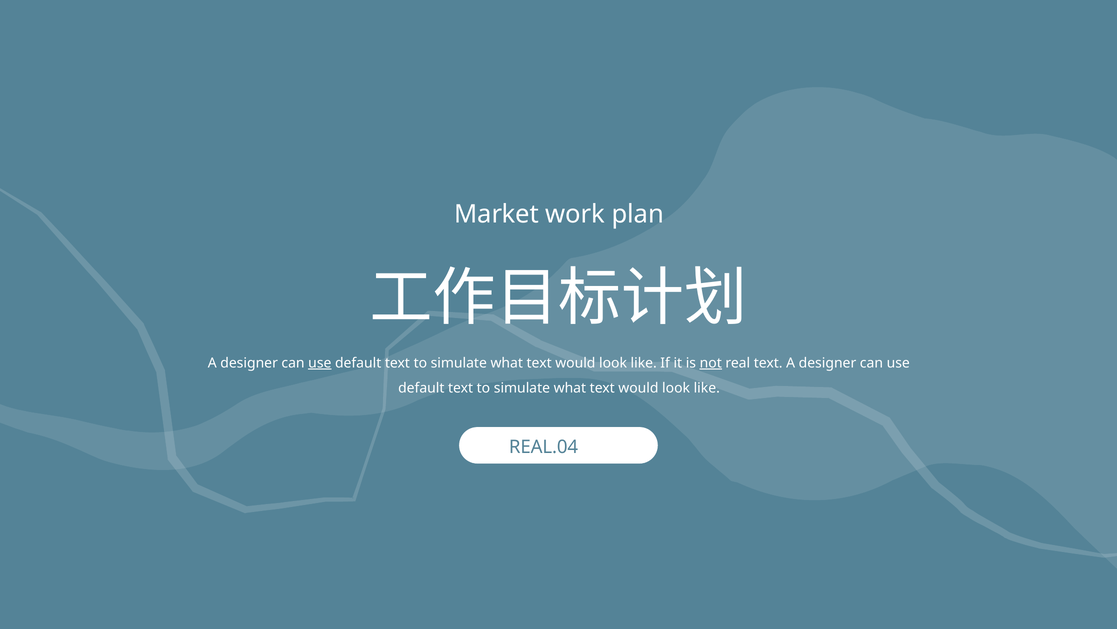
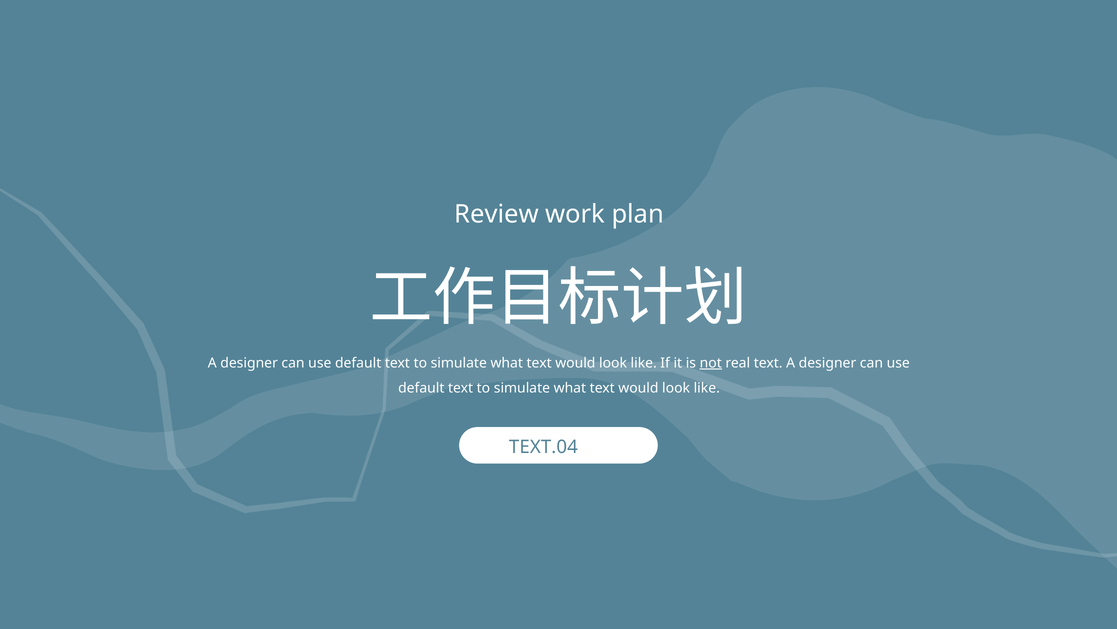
Market: Market -> Review
use at (320, 363) underline: present -> none
REAL.04: REAL.04 -> TEXT.04
